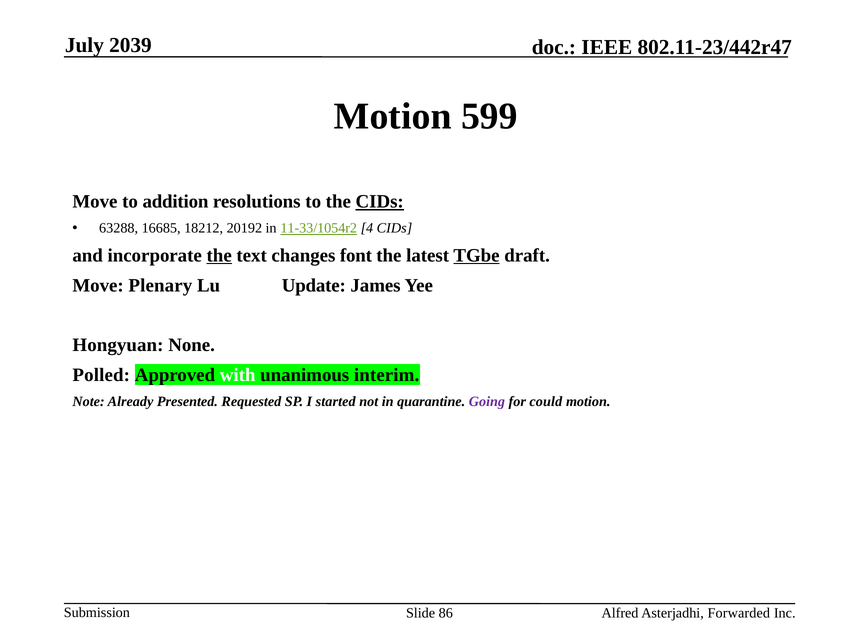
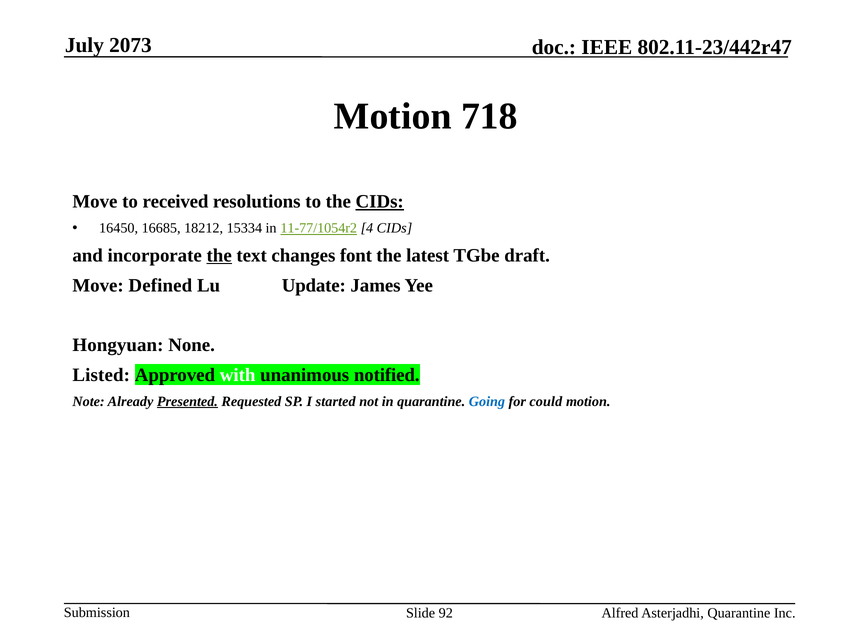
2039: 2039 -> 2073
599: 599 -> 718
addition: addition -> received
63288: 63288 -> 16450
20192: 20192 -> 15334
11-33/1054r2: 11-33/1054r2 -> 11-77/1054r2
TGbe underline: present -> none
Plenary: Plenary -> Defined
Polled: Polled -> Listed
interim: interim -> notified
Presented underline: none -> present
Going colour: purple -> blue
86: 86 -> 92
Asterjadhi Forwarded: Forwarded -> Quarantine
